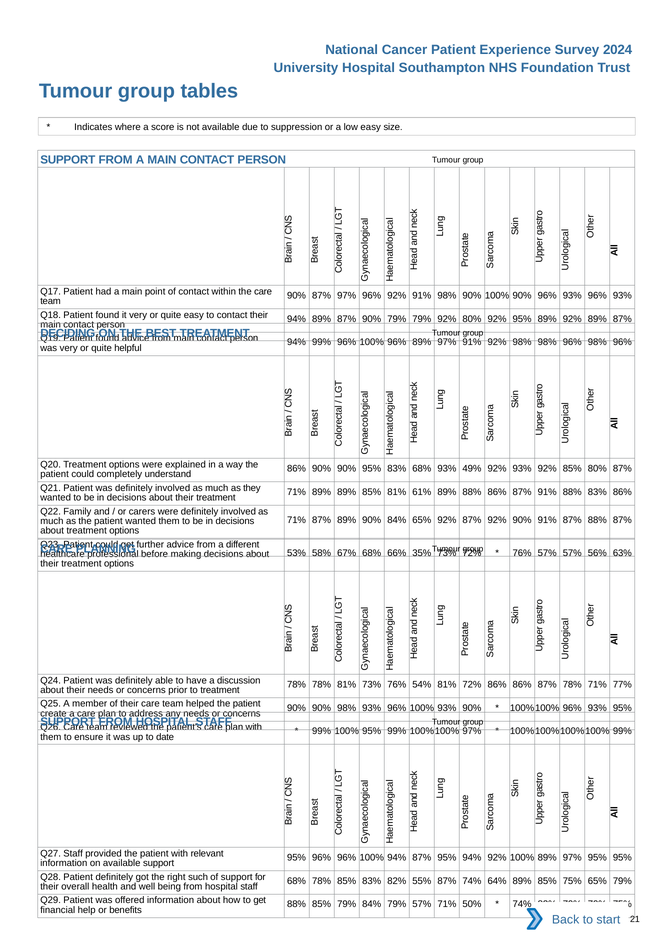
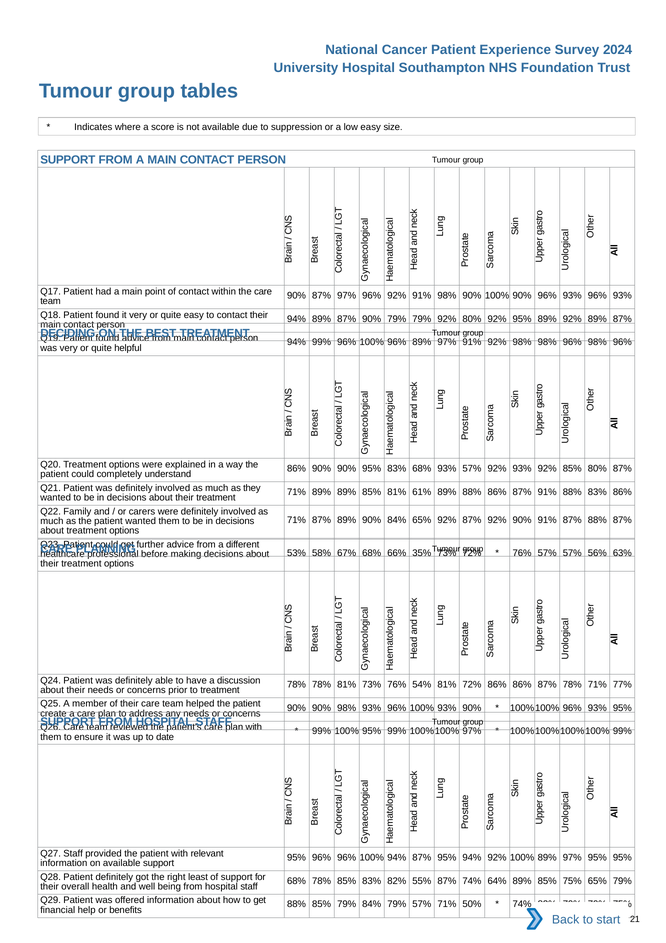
93% 49%: 49% -> 57%
such: such -> least
